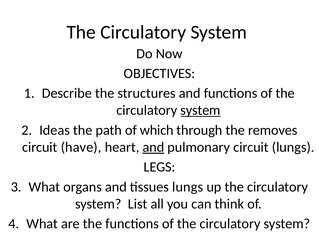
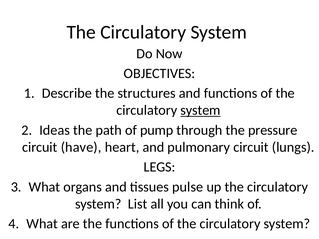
which: which -> pump
removes: removes -> pressure
and at (153, 147) underline: present -> none
tissues lungs: lungs -> pulse
